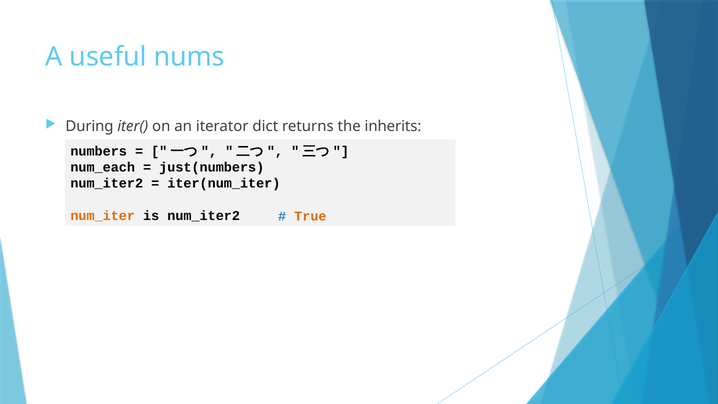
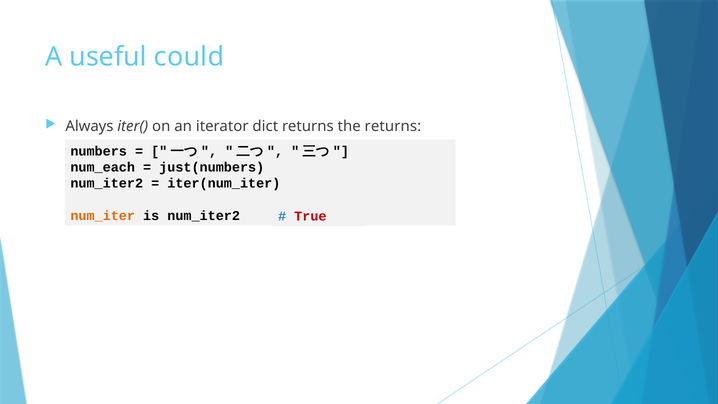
nums: nums -> could
During: During -> Always
the inherits: inherits -> returns
True colour: orange -> red
